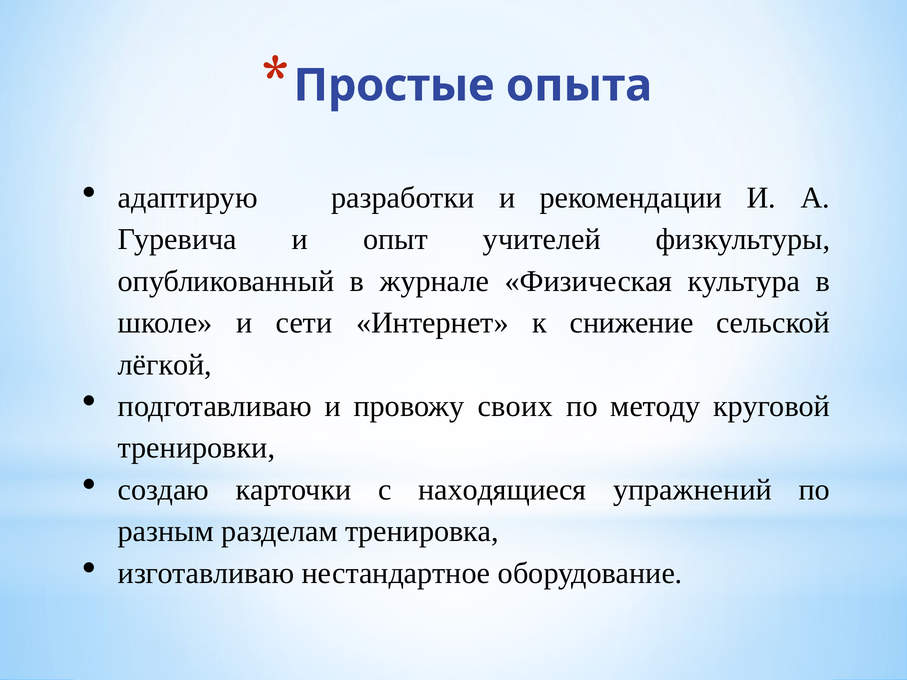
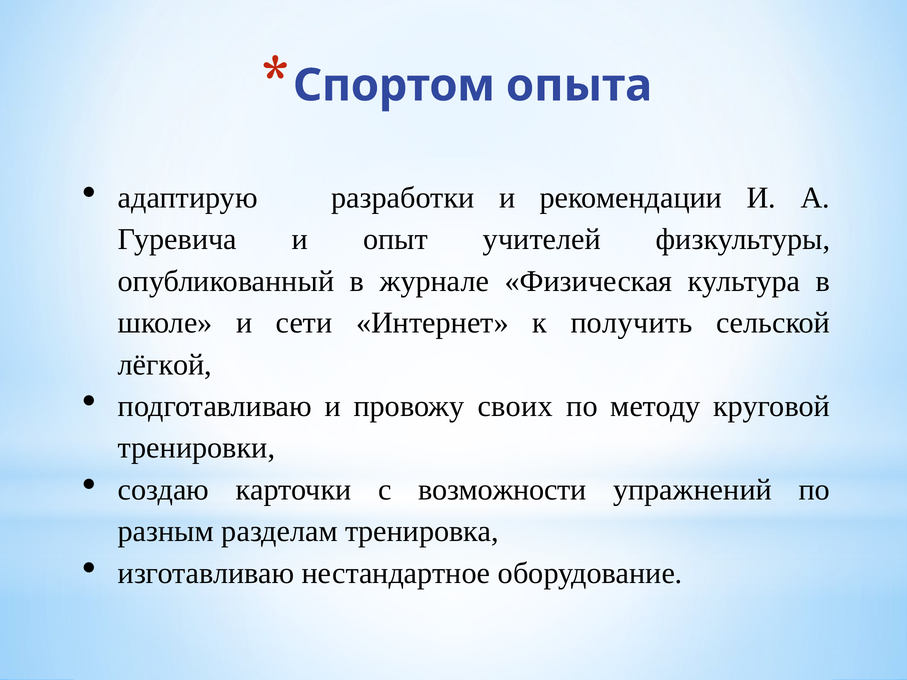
Простые: Простые -> Спортом
снижение: снижение -> получить
находящиеся: находящиеся -> возможности
